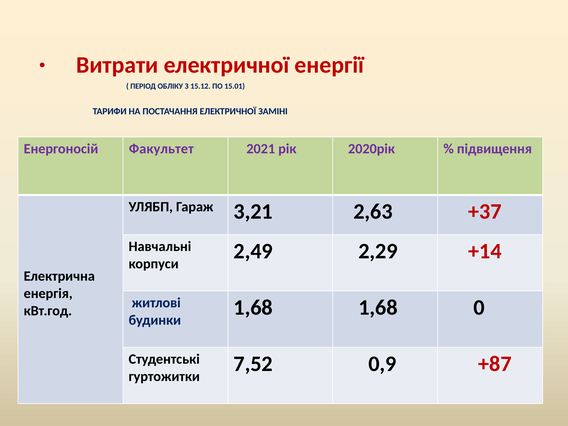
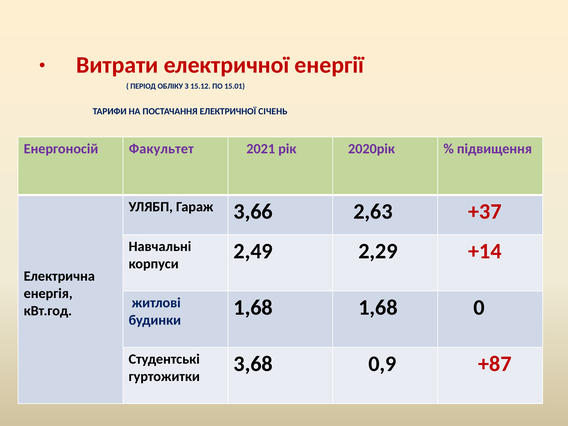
ЗАМІНІ: ЗАМІНІ -> СІЧЕНЬ
3,21: 3,21 -> 3,66
7,52: 7,52 -> 3,68
